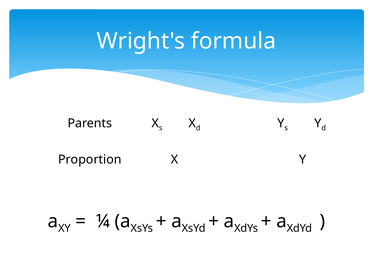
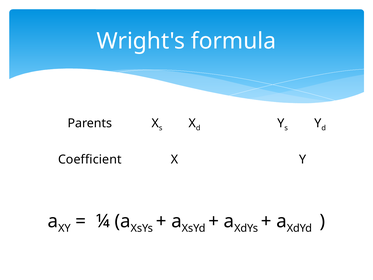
Proportion: Proportion -> Coefficient
